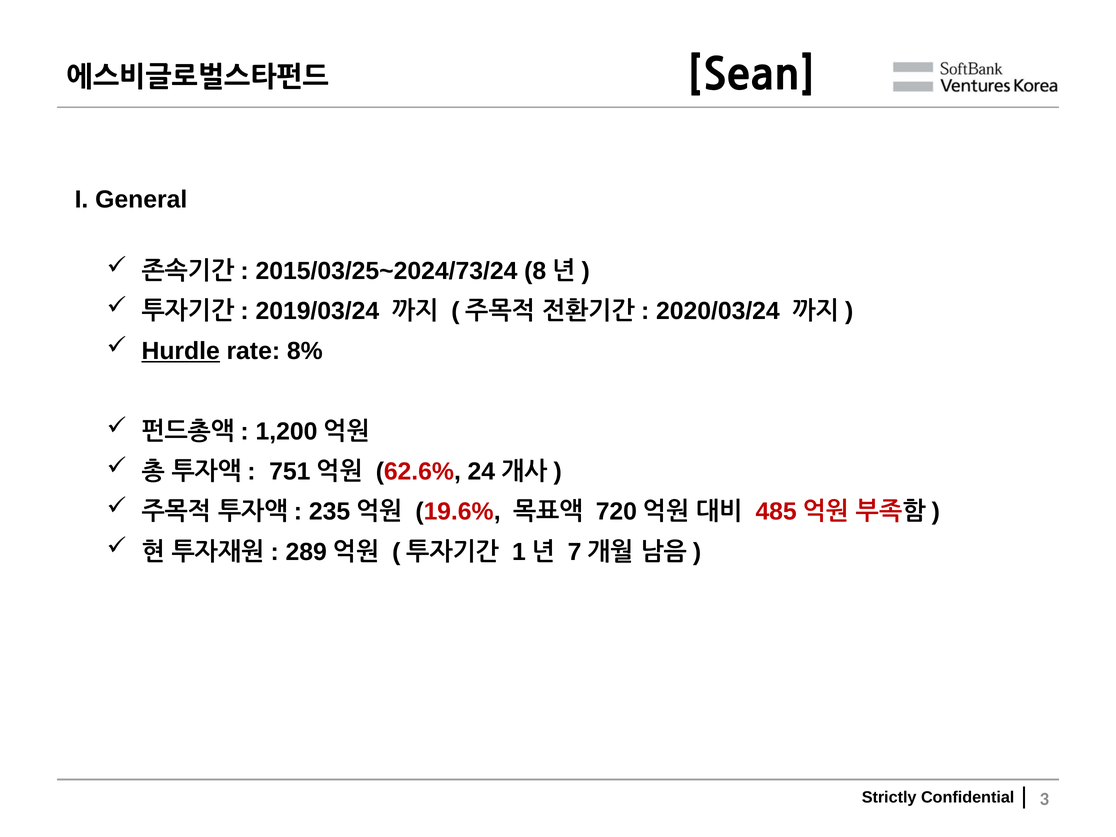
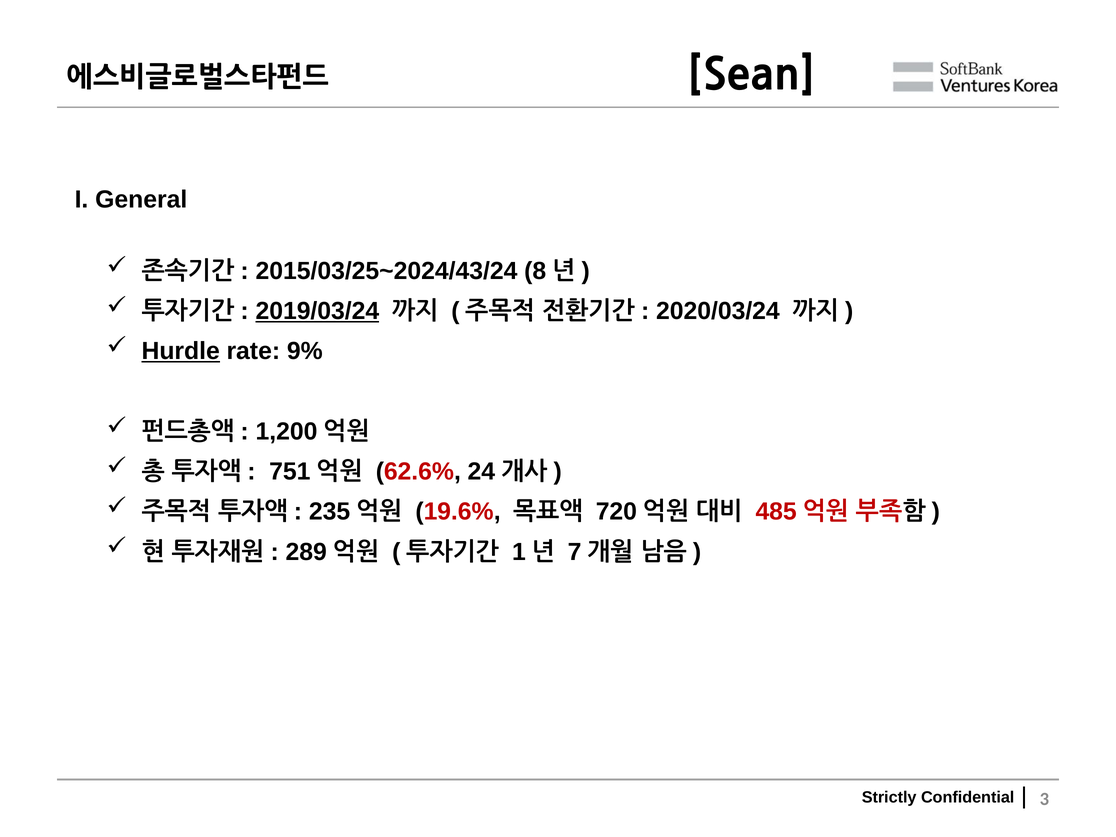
2015/03/25~2024/73/24: 2015/03/25~2024/73/24 -> 2015/03/25~2024/43/24
2019/03/24 underline: none -> present
8%: 8% -> 9%
